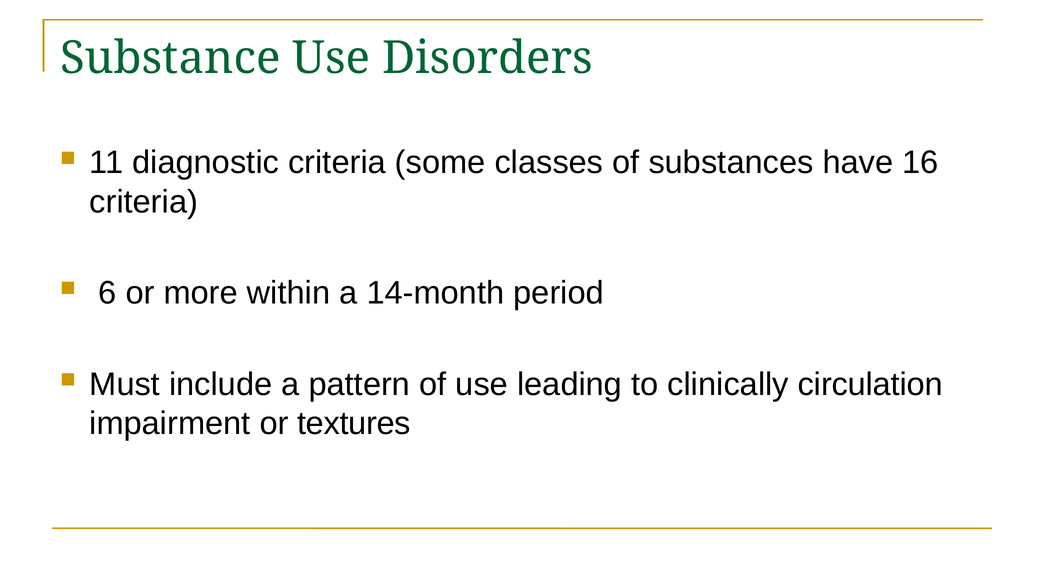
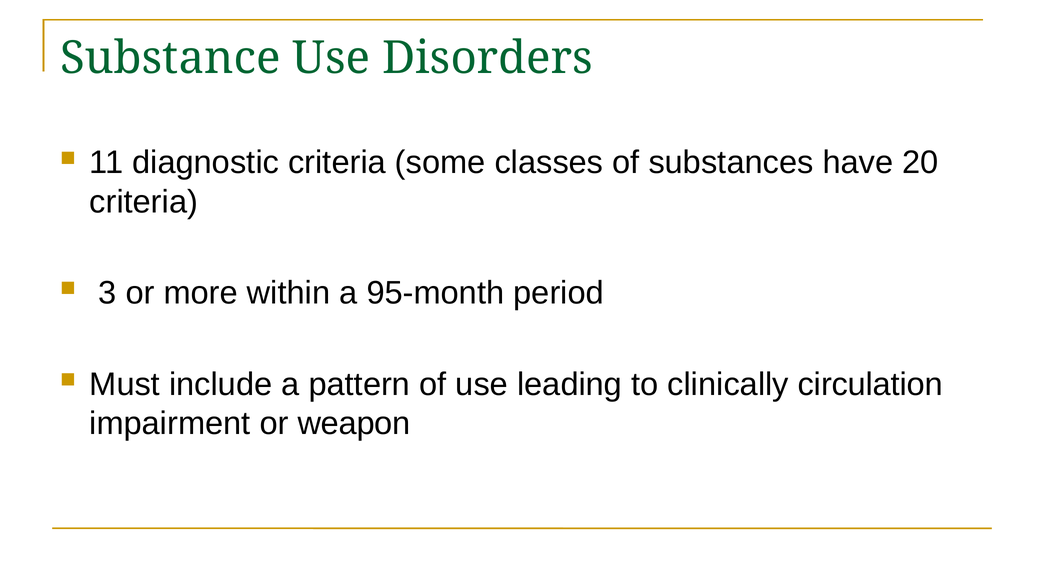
16: 16 -> 20
6: 6 -> 3
14-month: 14-month -> 95-month
textures: textures -> weapon
